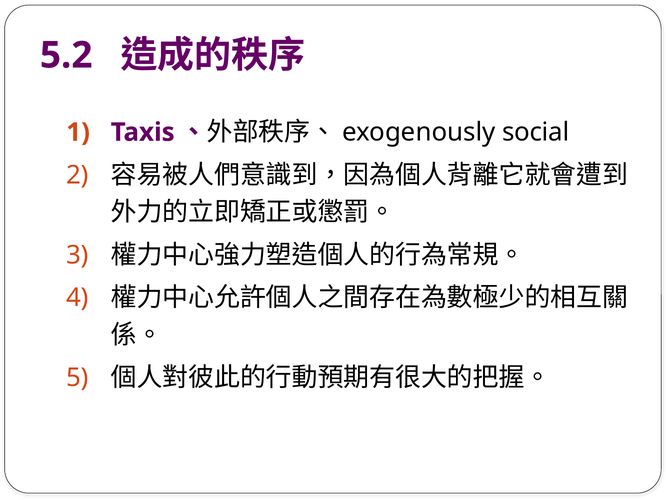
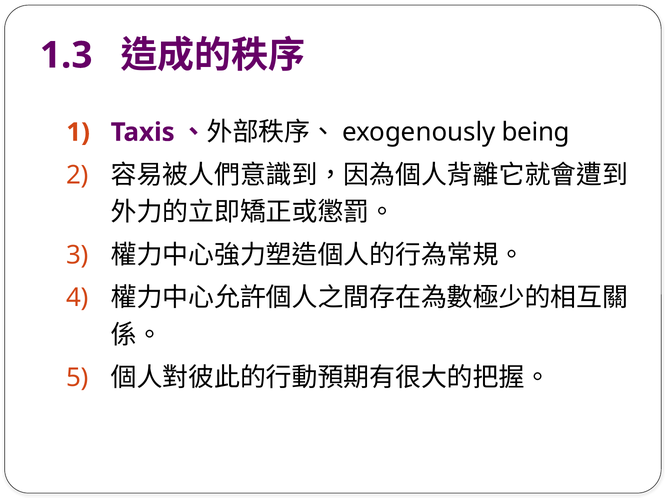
5.2: 5.2 -> 1.3
social: social -> being
